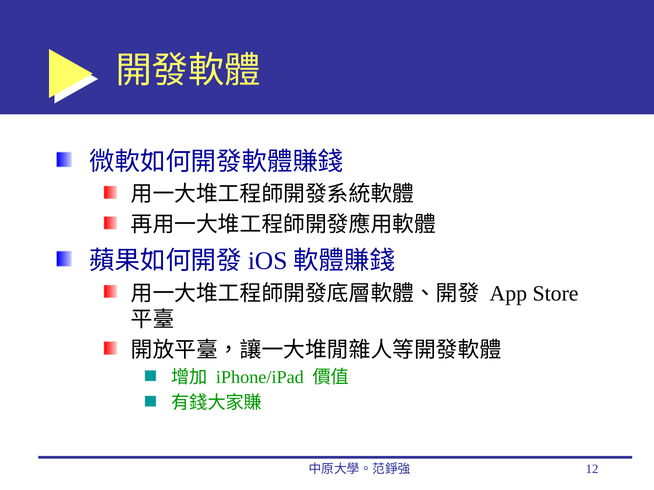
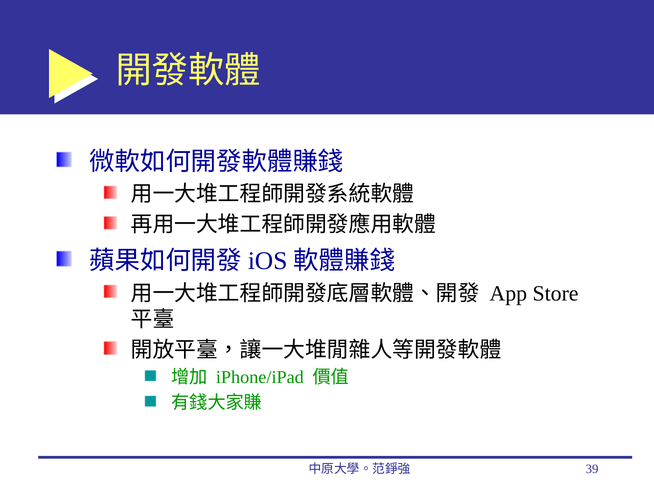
12: 12 -> 39
